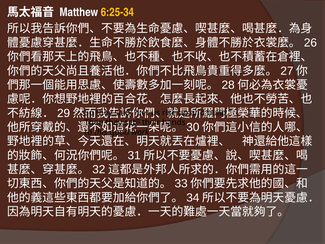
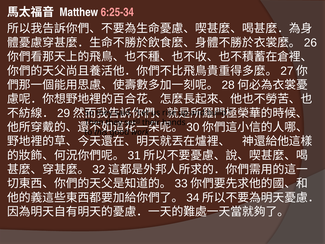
6:25-34 colour: yellow -> pink
